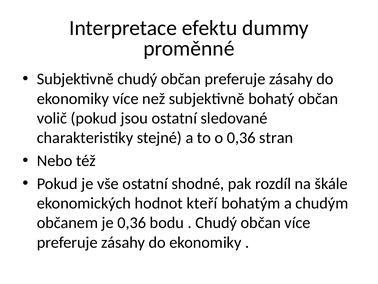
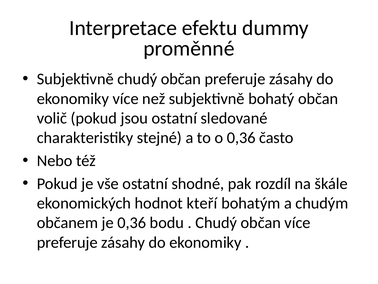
stran: stran -> často
